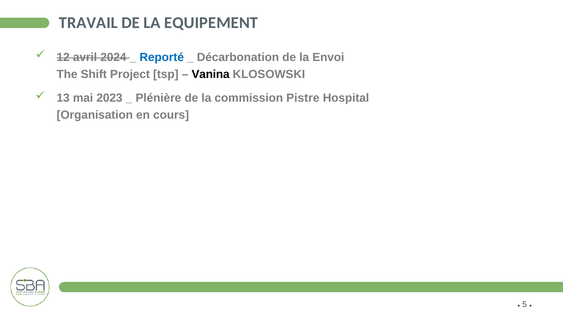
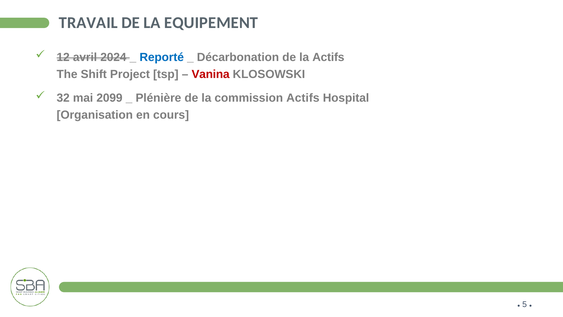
la Envoi: Envoi -> Actifs
Vanina colour: black -> red
13: 13 -> 32
2023: 2023 -> 2099
commission Pistre: Pistre -> Actifs
